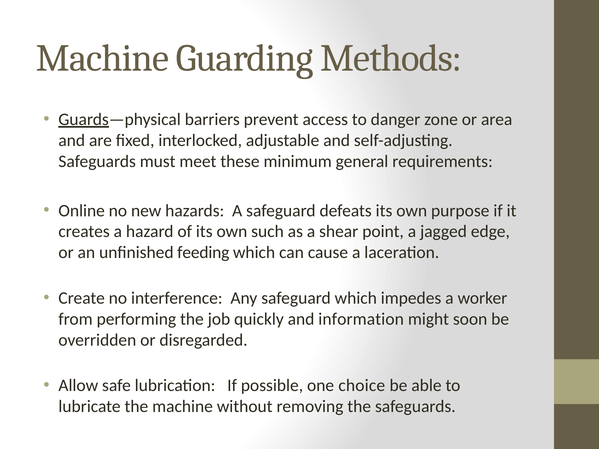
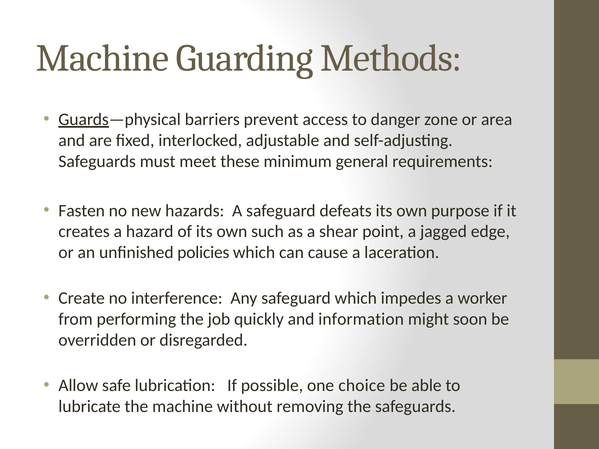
Online: Online -> Fasten
feeding: feeding -> policies
